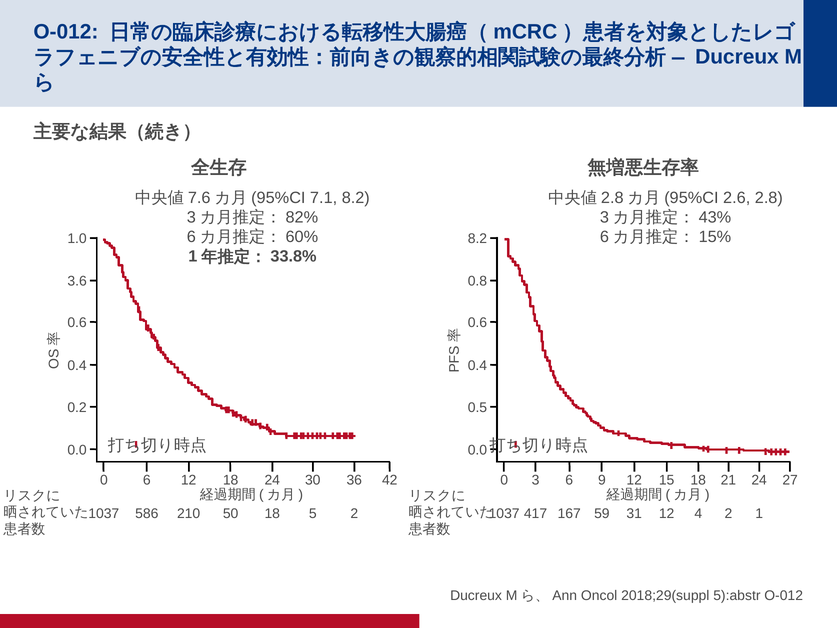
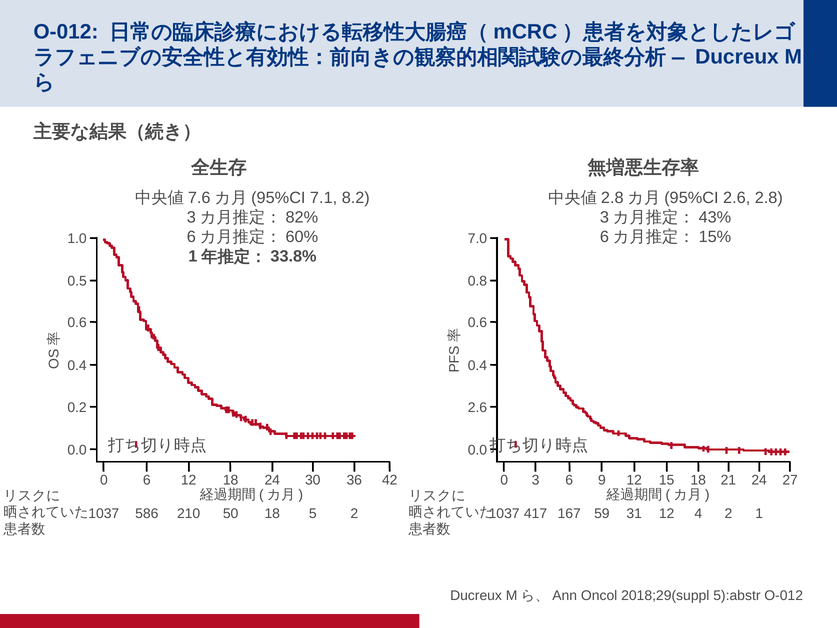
8.2 at (477, 239): 8.2 -> 7.0
3.6: 3.6 -> 0.5
0.5 at (477, 408): 0.5 -> 2.6
